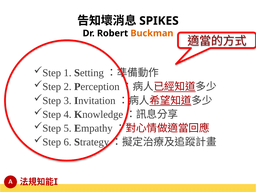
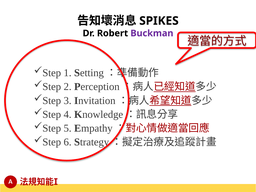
Buckman colour: orange -> purple
